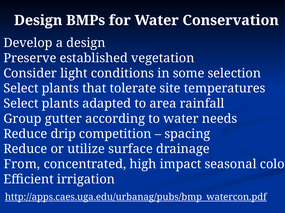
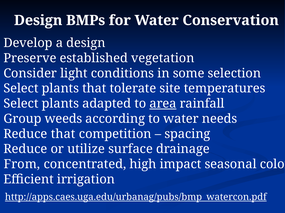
area underline: none -> present
gutter: gutter -> weeds
Reduce drip: drip -> that
